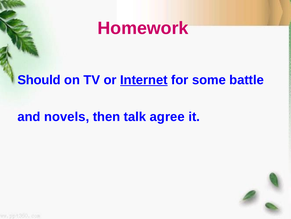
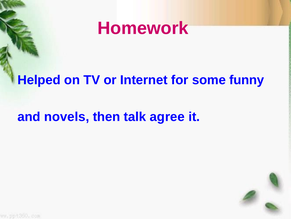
Should: Should -> Helped
Internet underline: present -> none
battle: battle -> funny
